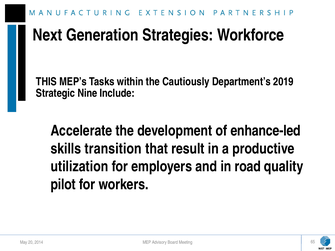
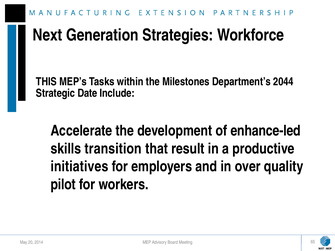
Cautiously: Cautiously -> Milestones
2019: 2019 -> 2044
Nine: Nine -> Date
utilization: utilization -> initiatives
road: road -> over
